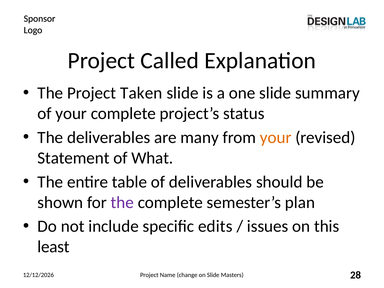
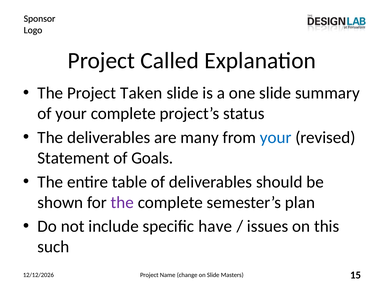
your at (276, 137) colour: orange -> blue
What: What -> Goals
edits: edits -> have
least: least -> such
28: 28 -> 15
